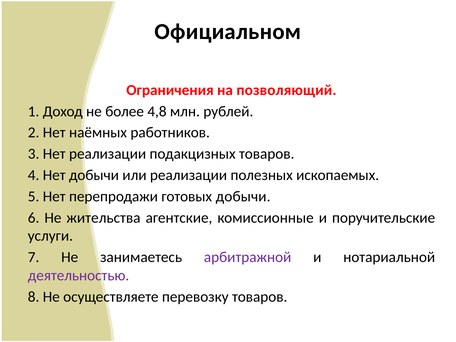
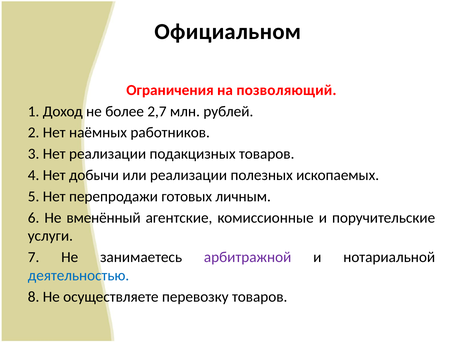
4,8: 4,8 -> 2,7
готовых добычи: добычи -> личным
жительства: жительства -> вменённый
деятельностью colour: purple -> blue
